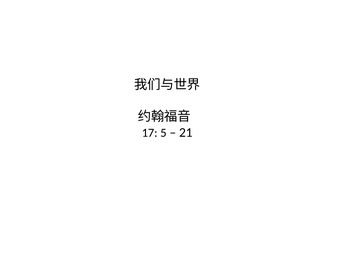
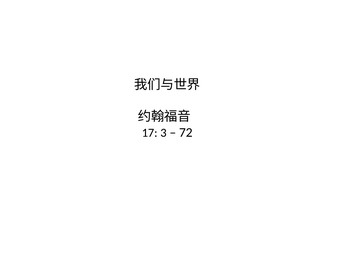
5: 5 -> 3
21: 21 -> 72
